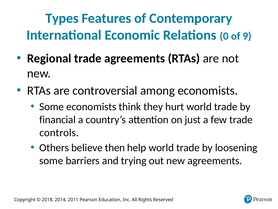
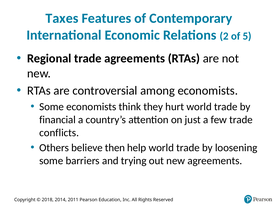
Types: Types -> Taxes
0: 0 -> 2
9: 9 -> 5
controls: controls -> conflicts
